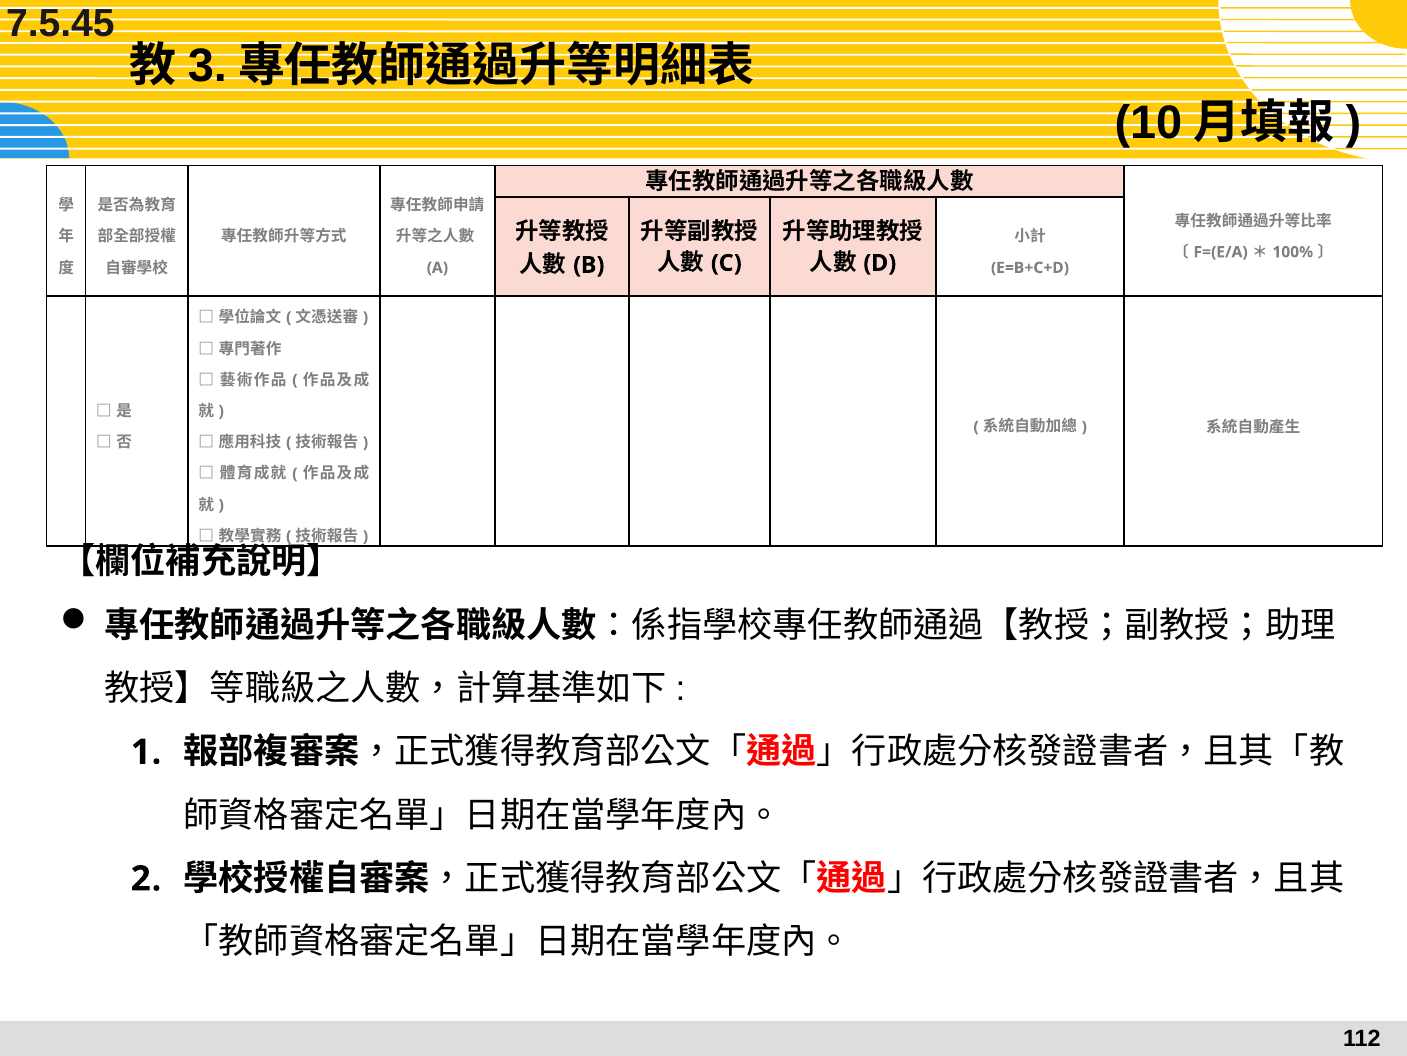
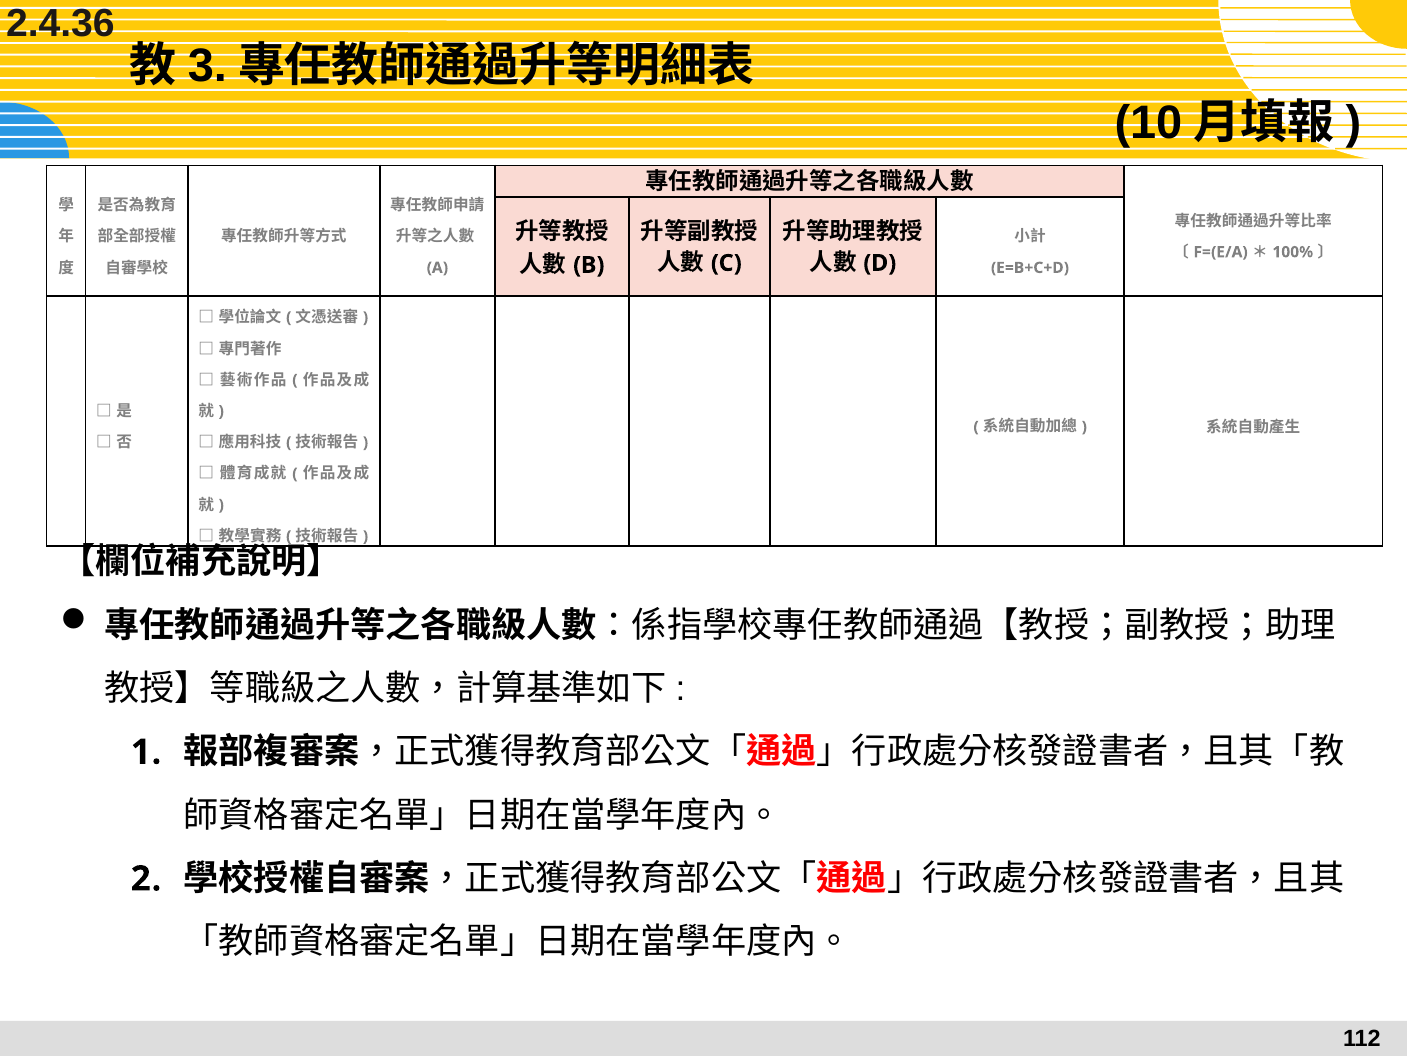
7.5.45: 7.5.45 -> 2.4.36
